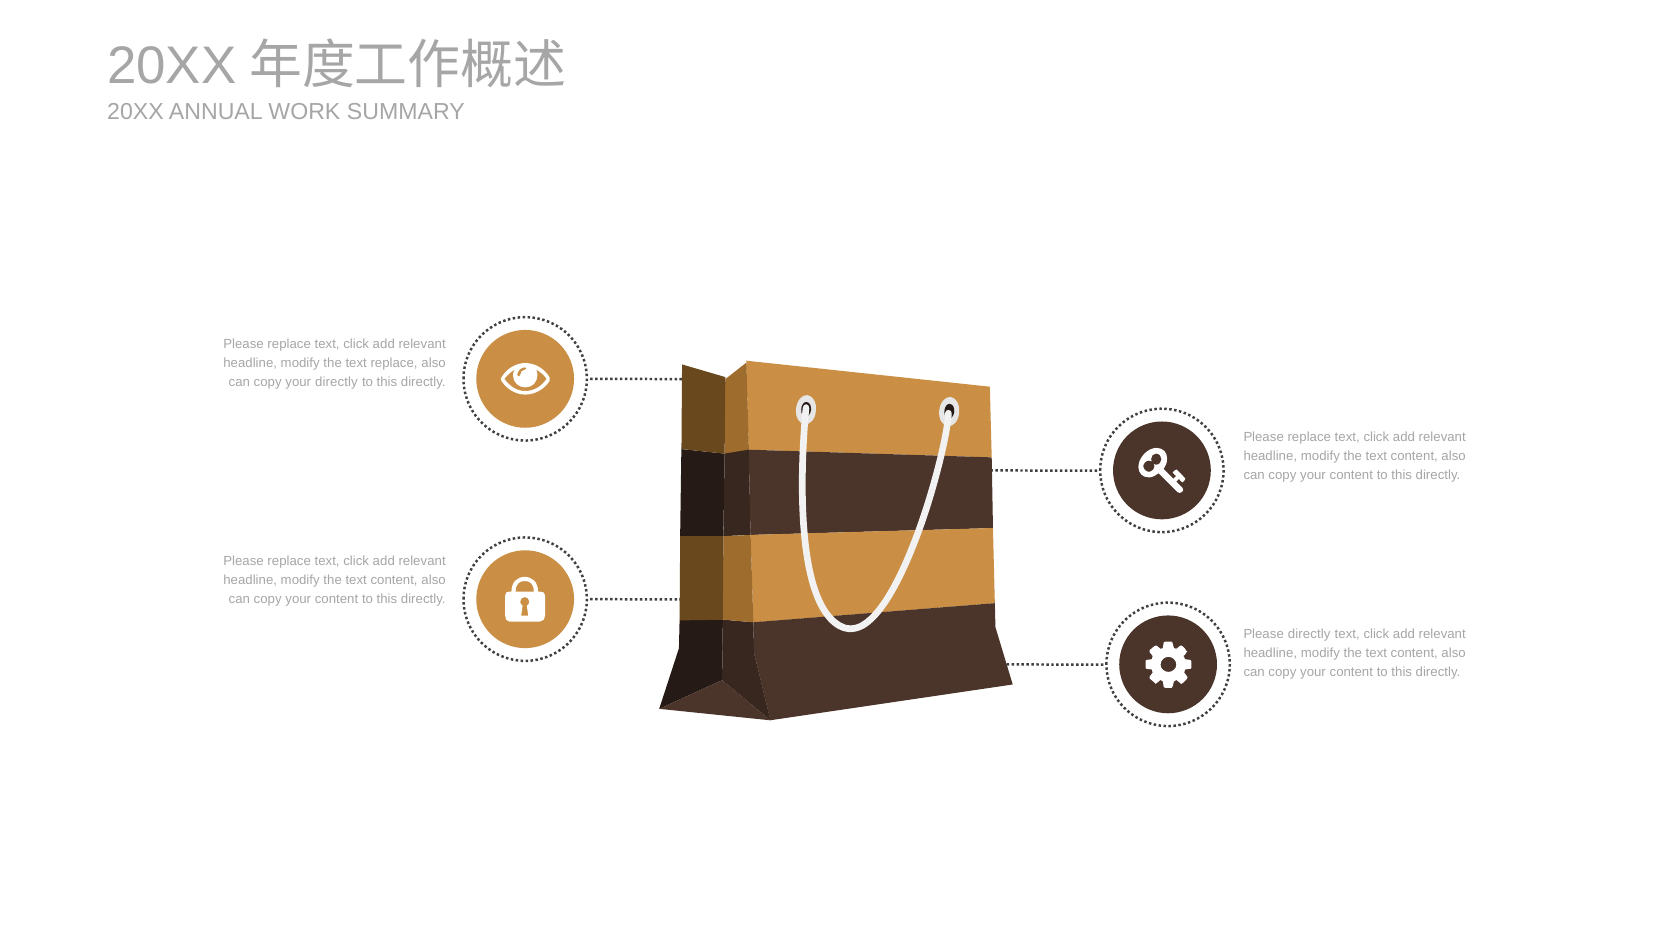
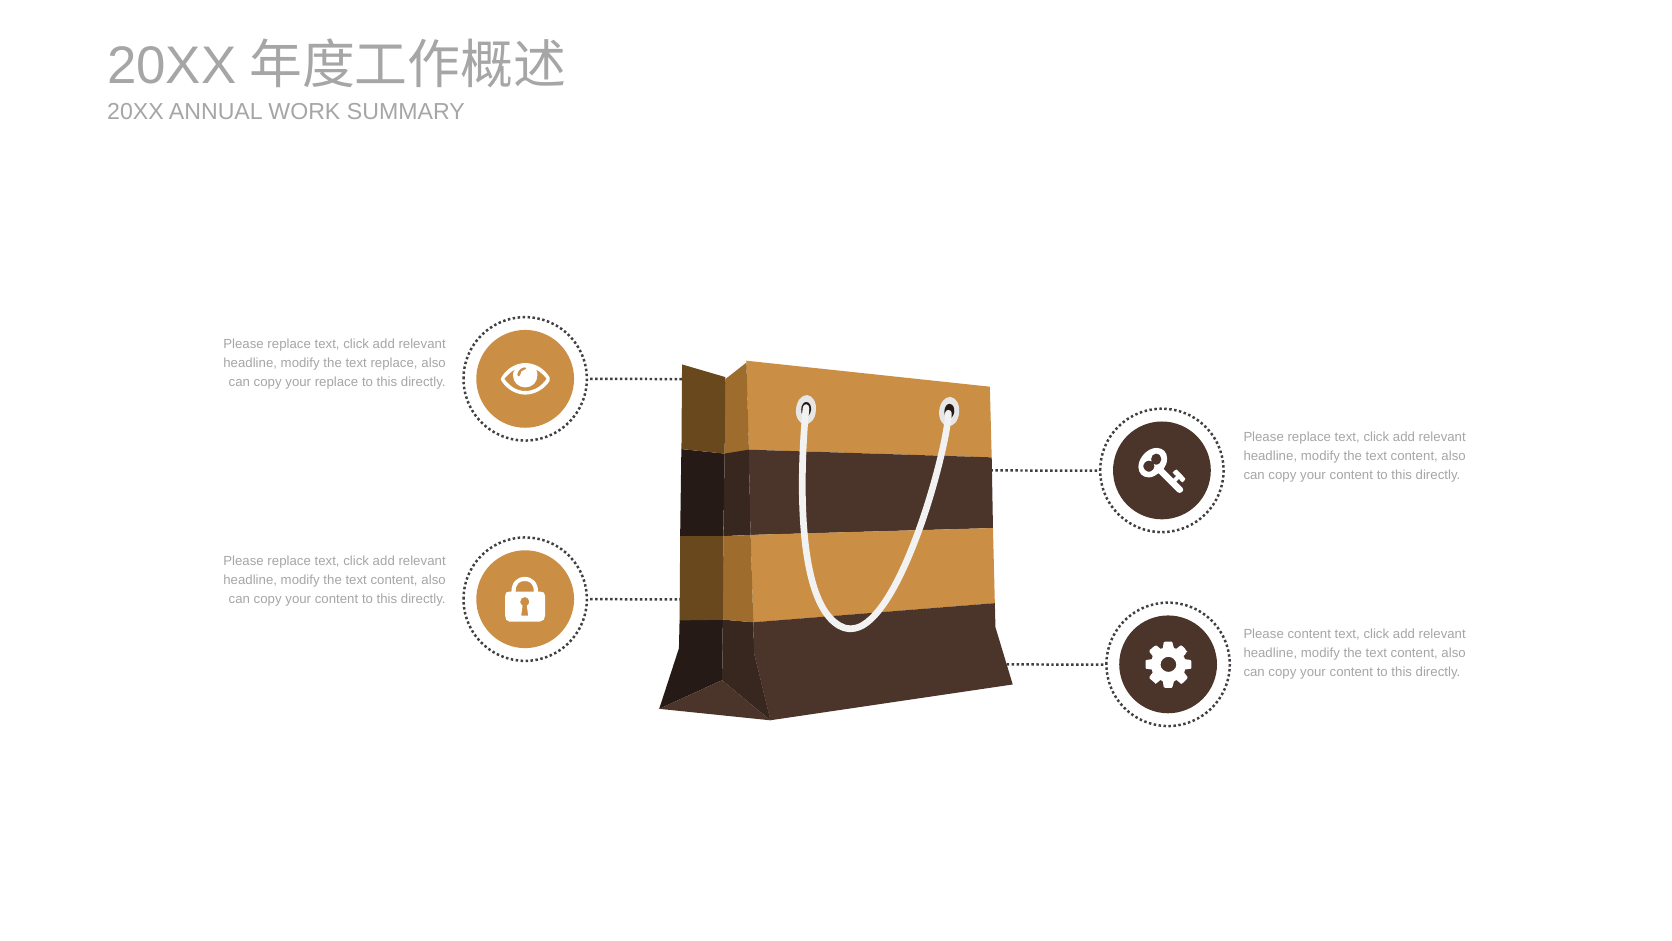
your directly: directly -> replace
Please directly: directly -> content
